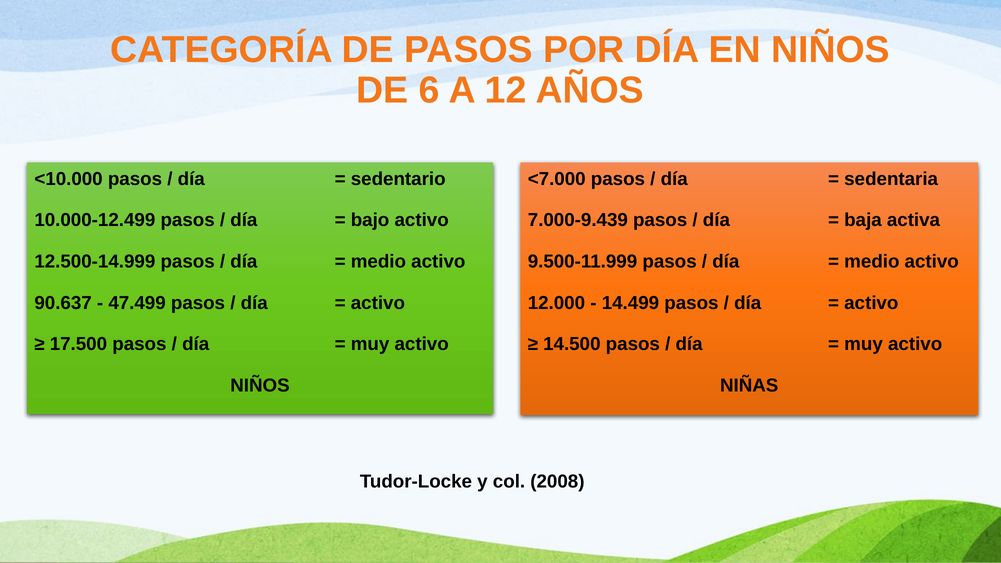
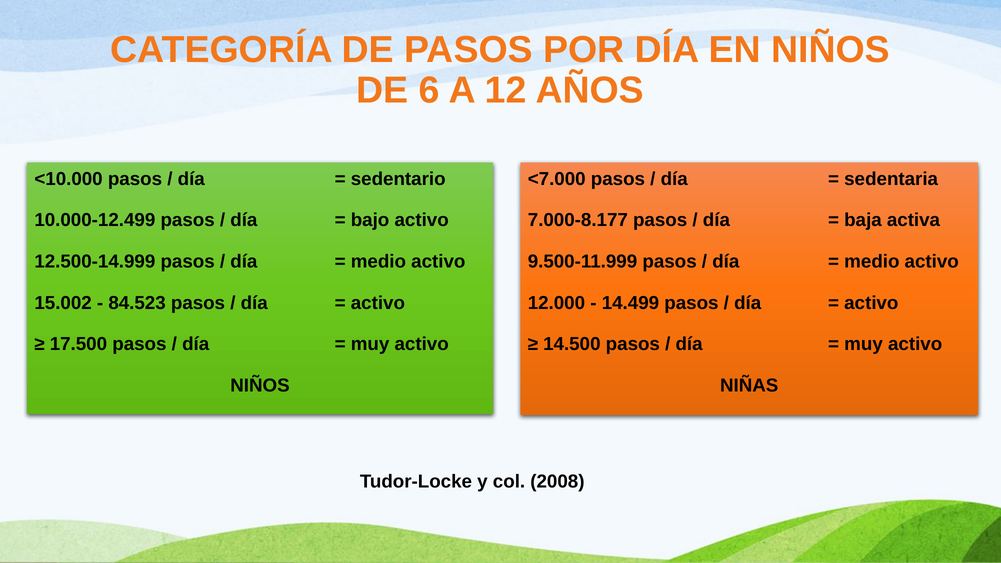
7.000-9.439: 7.000-9.439 -> 7.000-8.177
90.637: 90.637 -> 15.002
47.499: 47.499 -> 84.523
